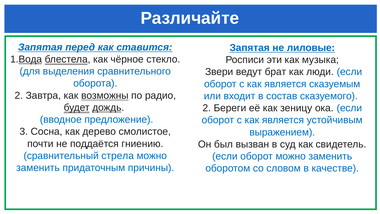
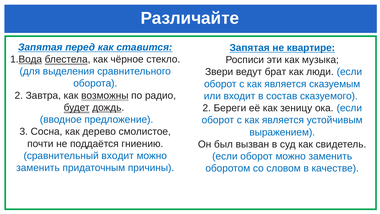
лиловые: лиловые -> квартире
сравнительный стрела: стрела -> входит
